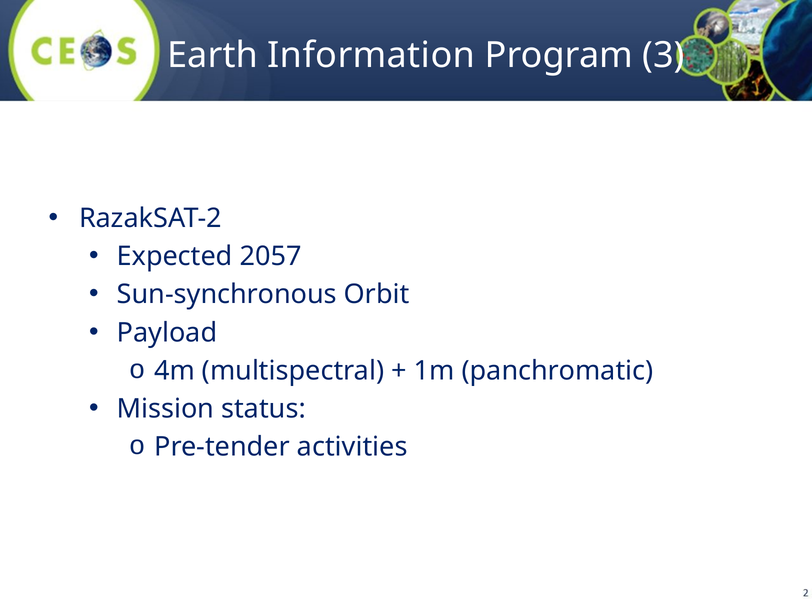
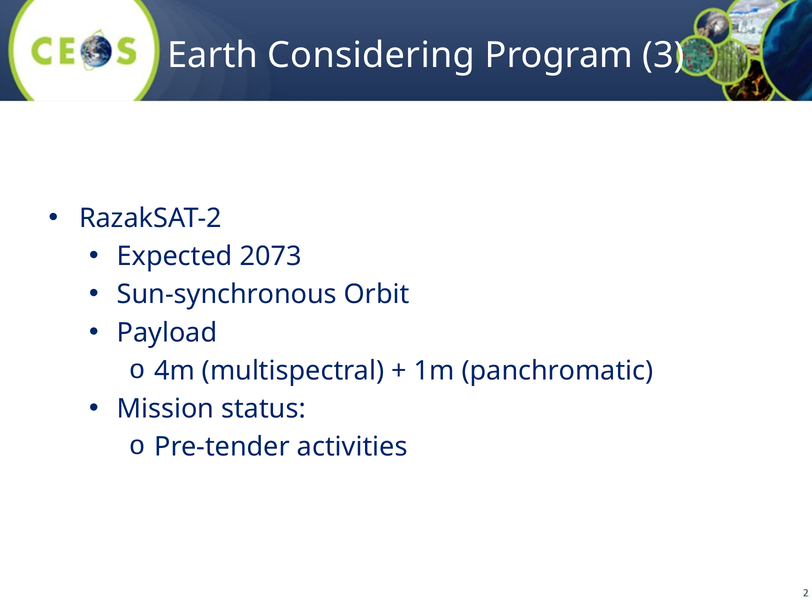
Information: Information -> Considering
2057: 2057 -> 2073
